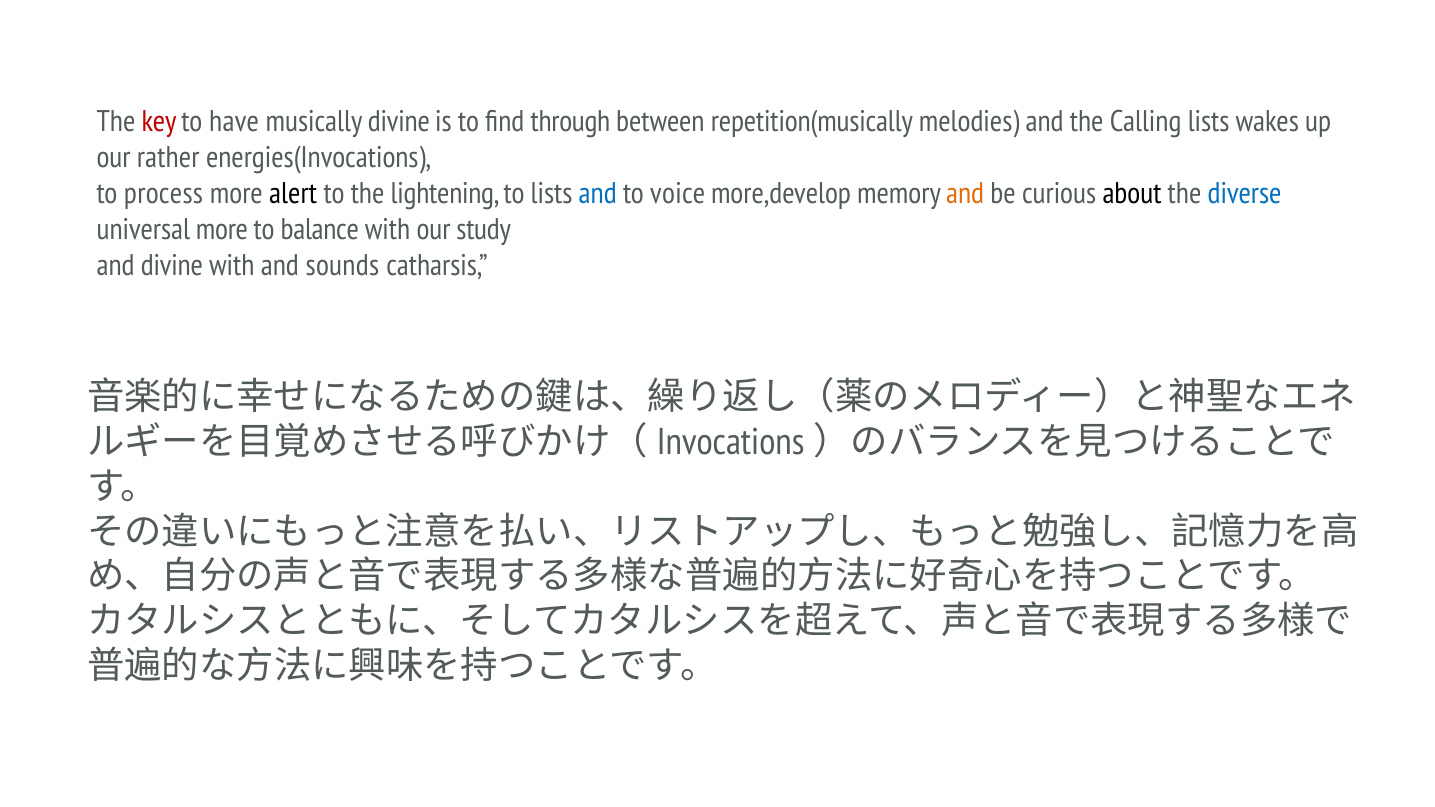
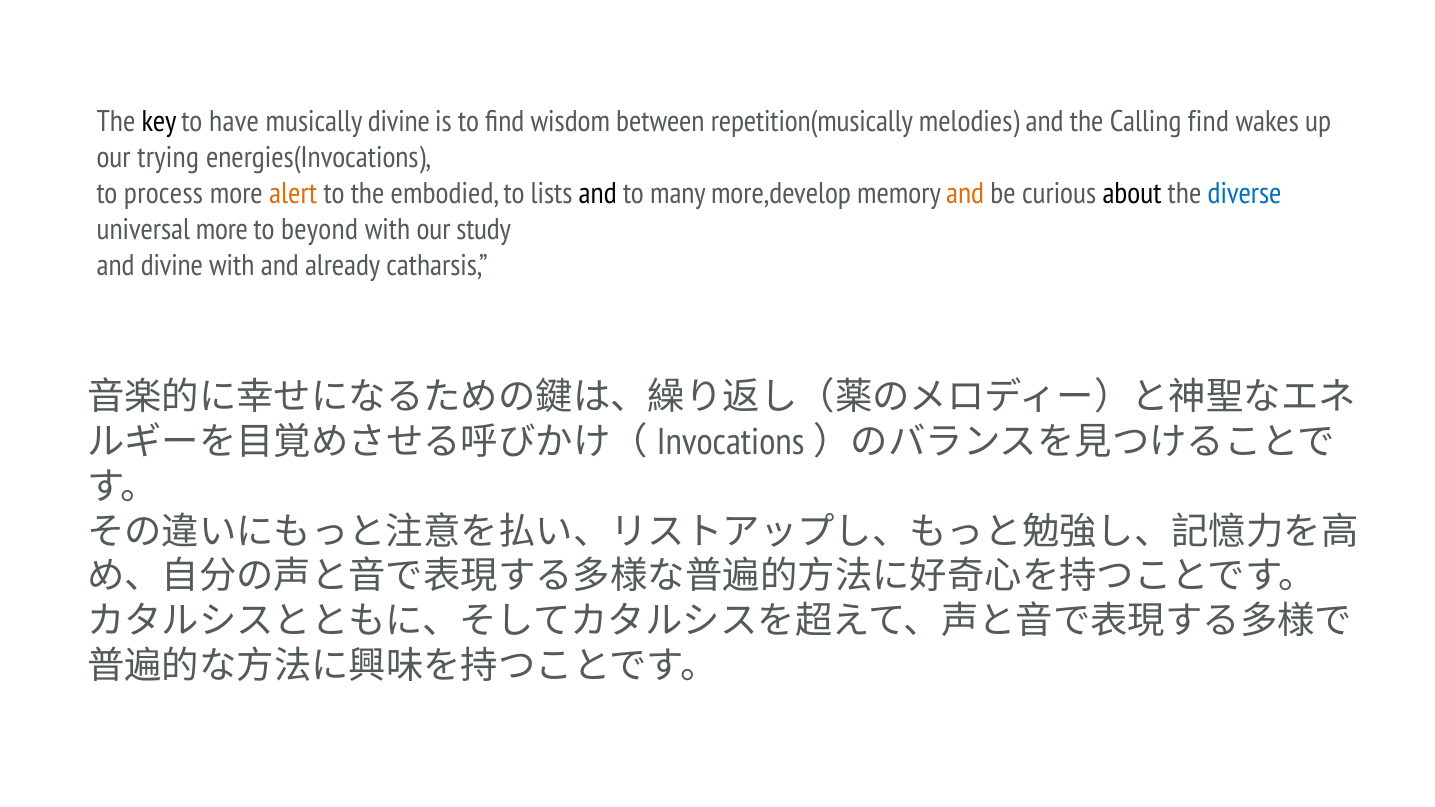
key colour: red -> black
through: through -> wisdom
Calling lists: lists -> find
rather: rather -> trying
alert colour: black -> orange
lightening: lightening -> embodied
and at (598, 194) colour: blue -> black
voice: voice -> many
balance: balance -> beyond
sounds: sounds -> already
